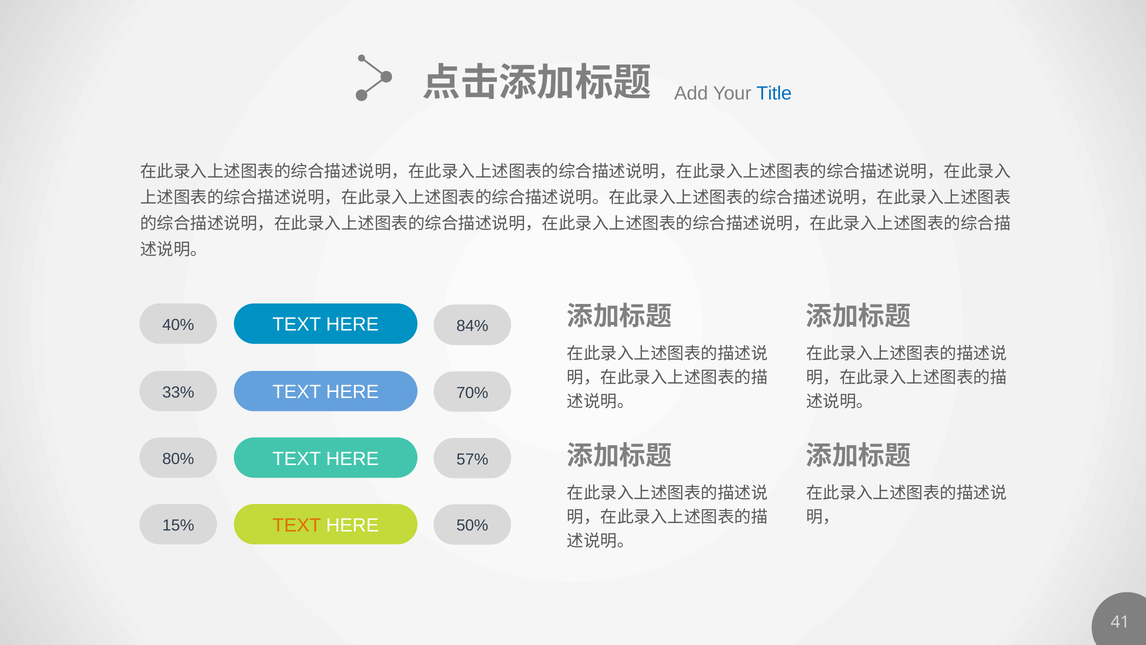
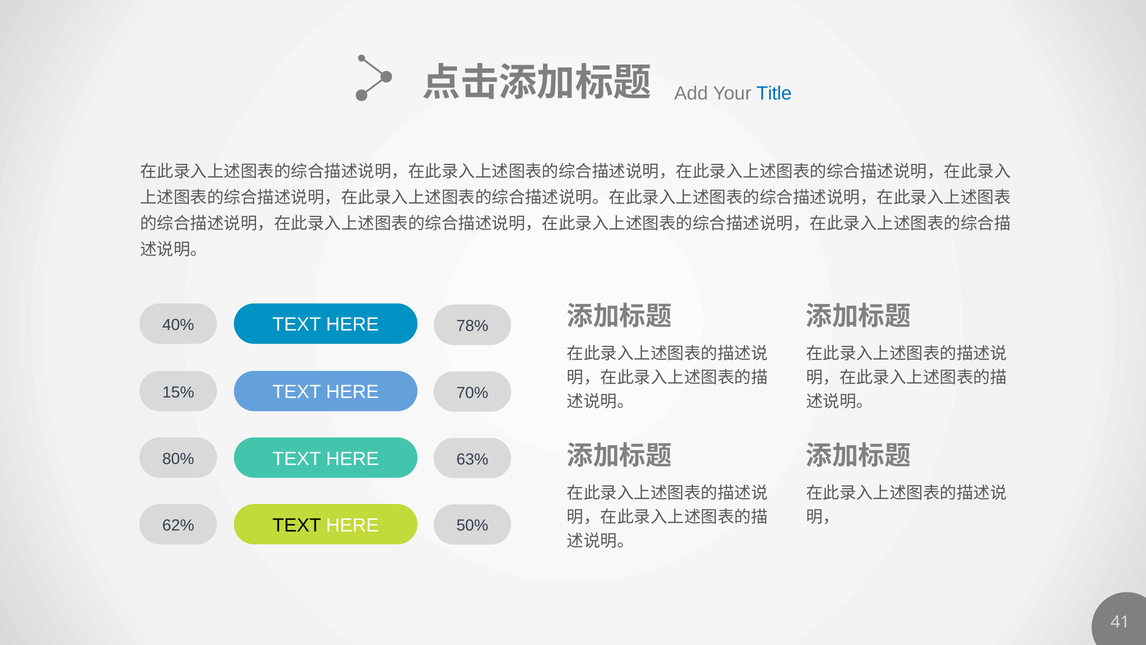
84%: 84% -> 78%
33%: 33% -> 15%
57%: 57% -> 63%
TEXT at (297, 525) colour: orange -> black
15%: 15% -> 62%
